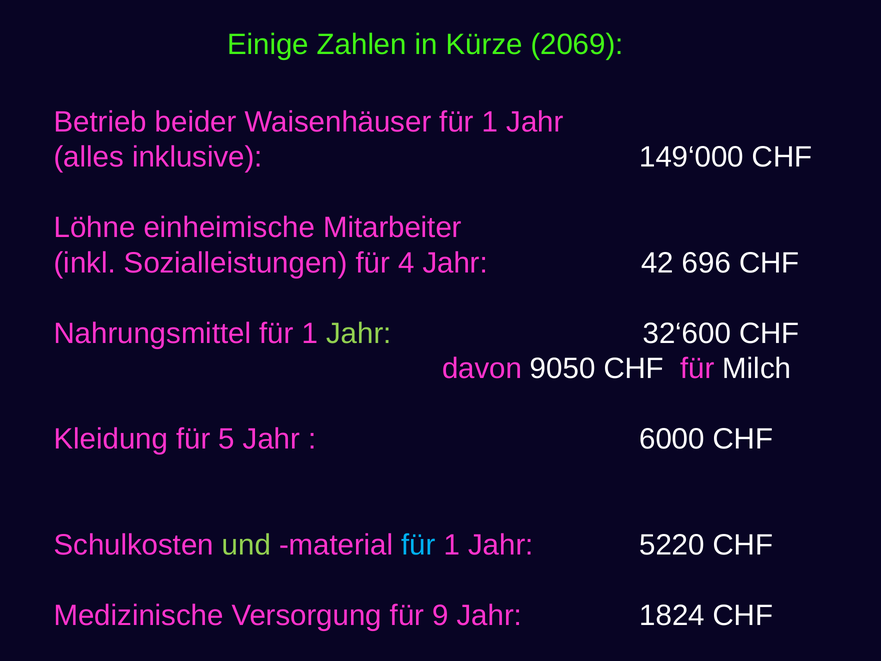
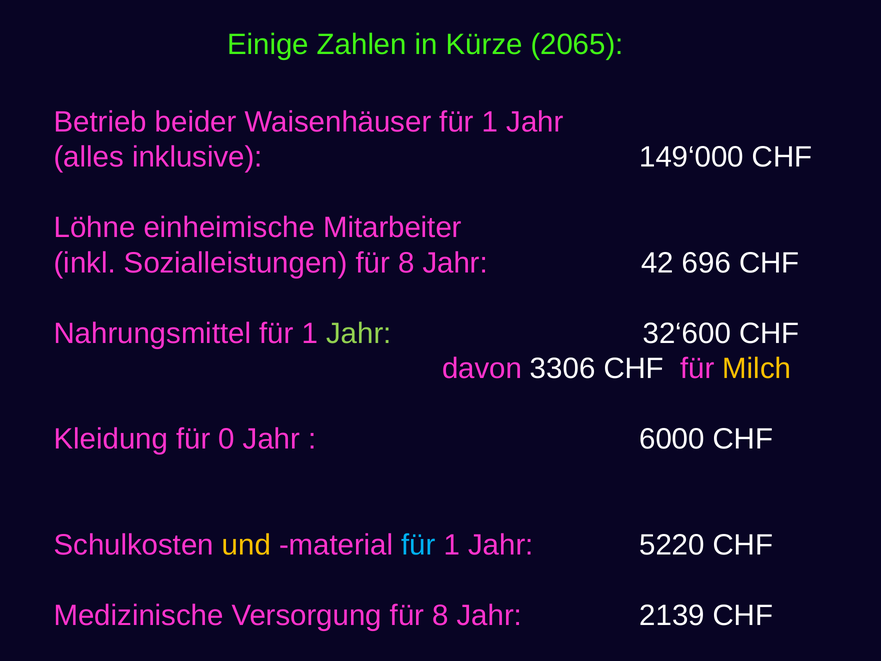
2069: 2069 -> 2065
Sozialleistungen für 4: 4 -> 8
9050: 9050 -> 3306
Milch colour: white -> yellow
5: 5 -> 0
und colour: light green -> yellow
Versorgung für 9: 9 -> 8
1824: 1824 -> 2139
